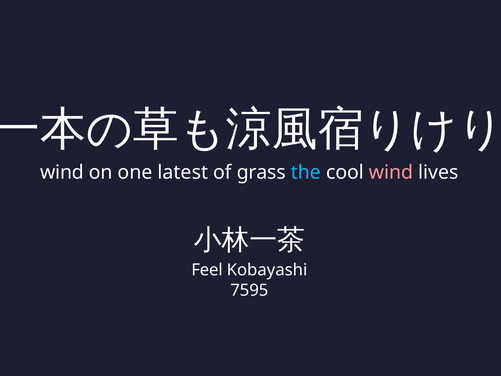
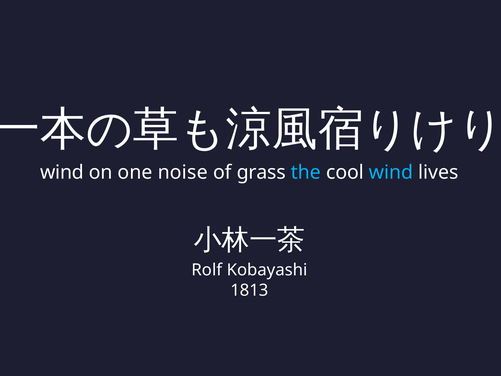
latest: latest -> noise
wind at (391, 172) colour: pink -> light blue
Feel: Feel -> Rolf
7595: 7595 -> 1813
